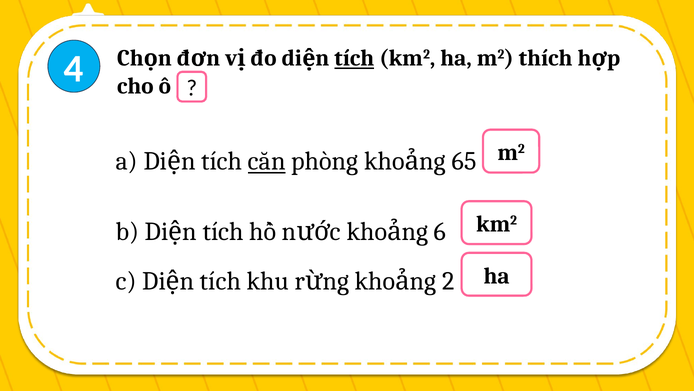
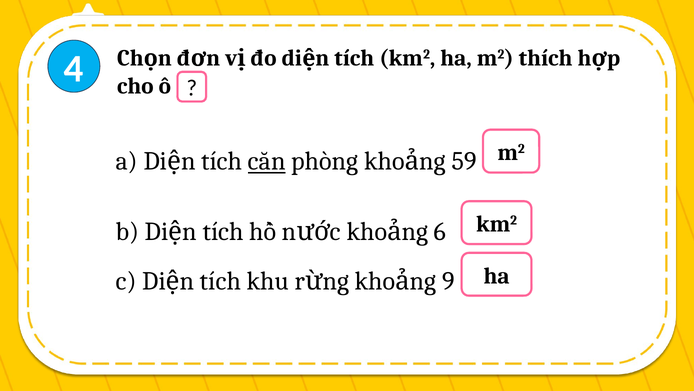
tích at (354, 58) underline: present -> none
65: 65 -> 59
2 at (448, 281): 2 -> 9
